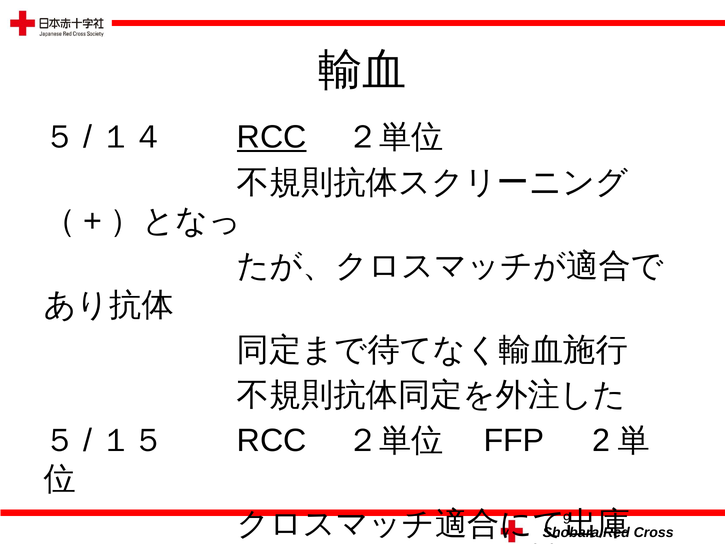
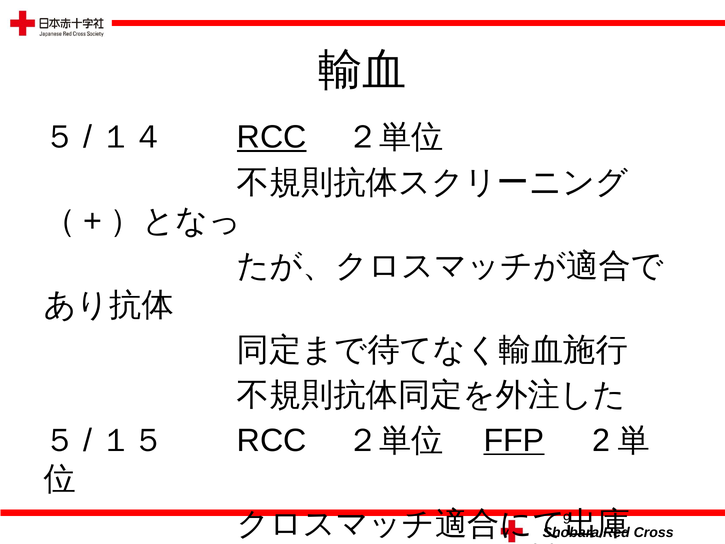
FFP underline: none -> present
